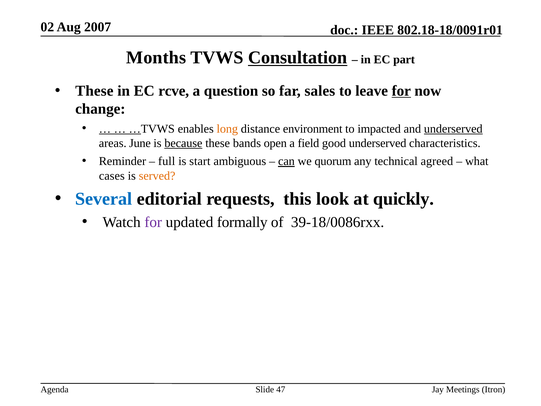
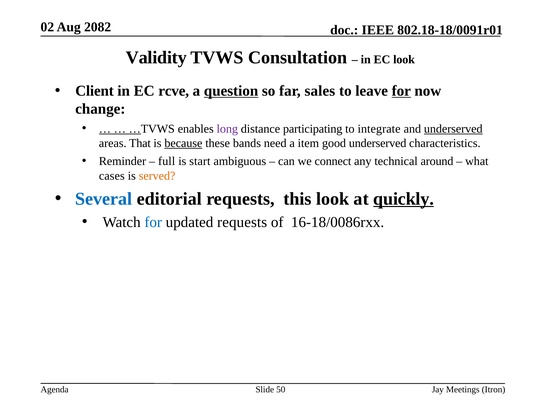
2007: 2007 -> 2082
Months: Months -> Validity
Consultation underline: present -> none
EC part: part -> look
These at (94, 91): These -> Client
question underline: none -> present
long colour: orange -> purple
environment: environment -> participating
impacted: impacted -> integrate
June: June -> That
open: open -> need
field: field -> item
can underline: present -> none
quorum: quorum -> connect
agreed: agreed -> around
quickly underline: none -> present
for at (153, 222) colour: purple -> blue
updated formally: formally -> requests
39-18/0086rxx: 39-18/0086rxx -> 16-18/0086rxx
47: 47 -> 50
